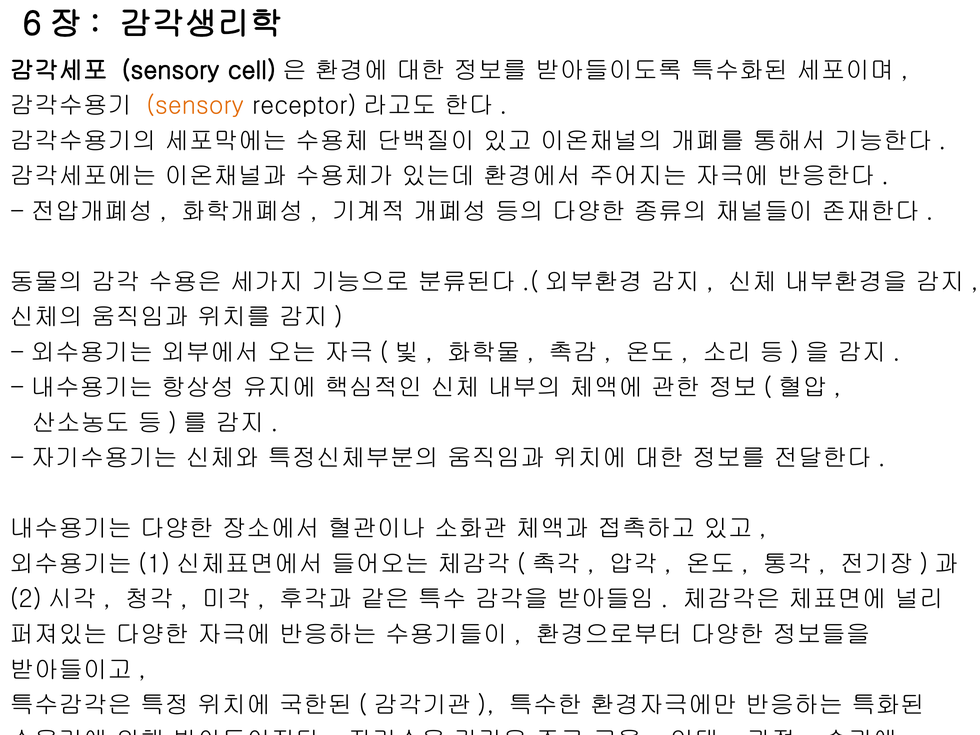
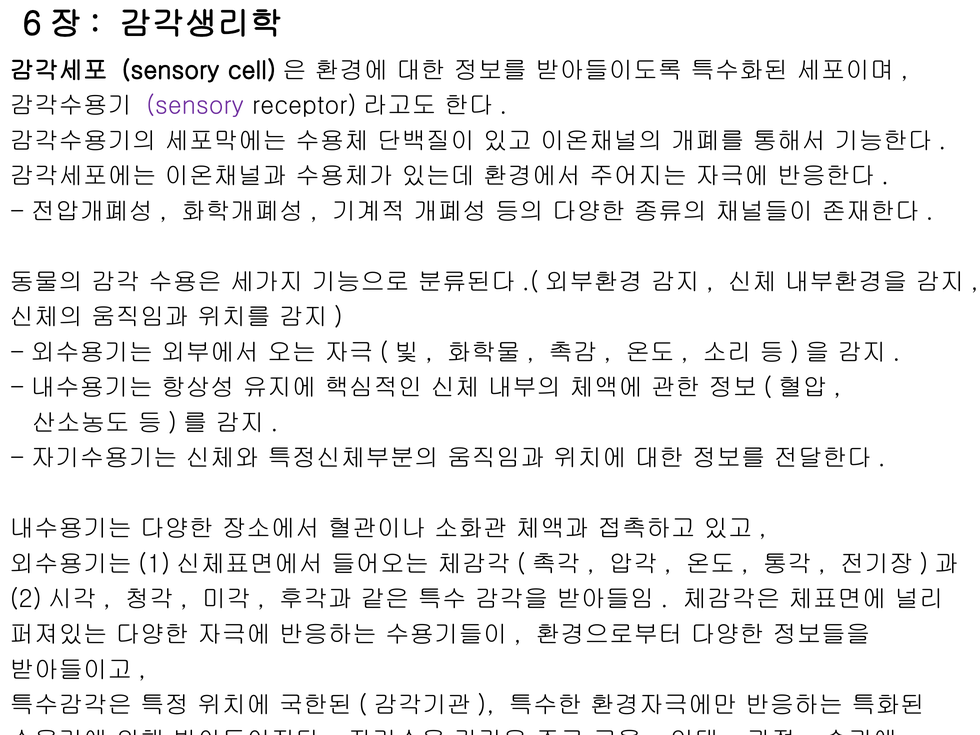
sensory at (195, 106) colour: orange -> purple
